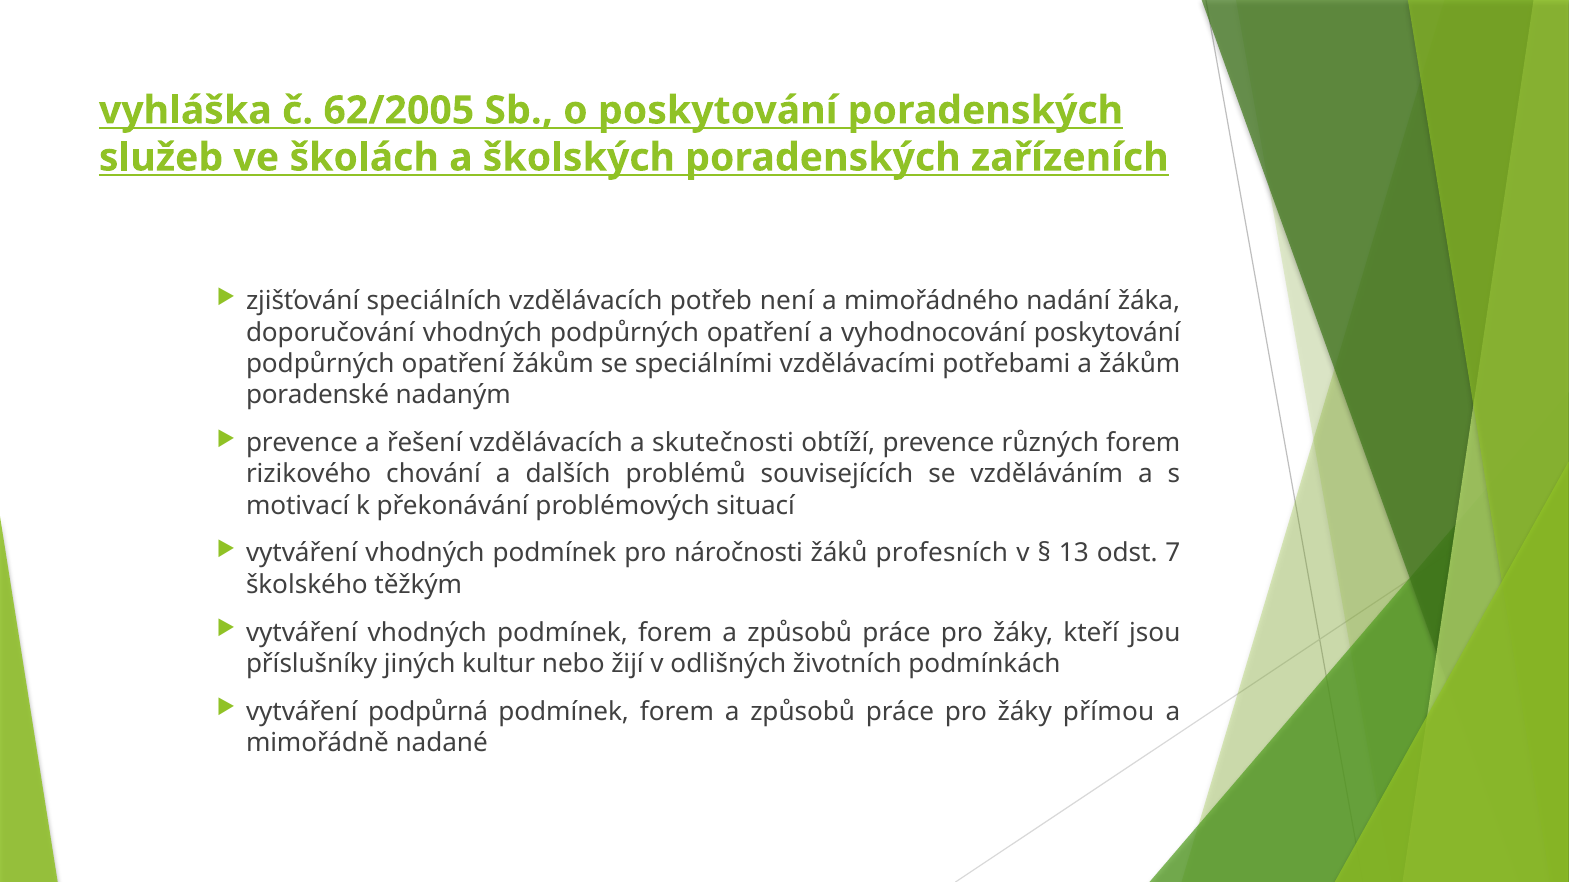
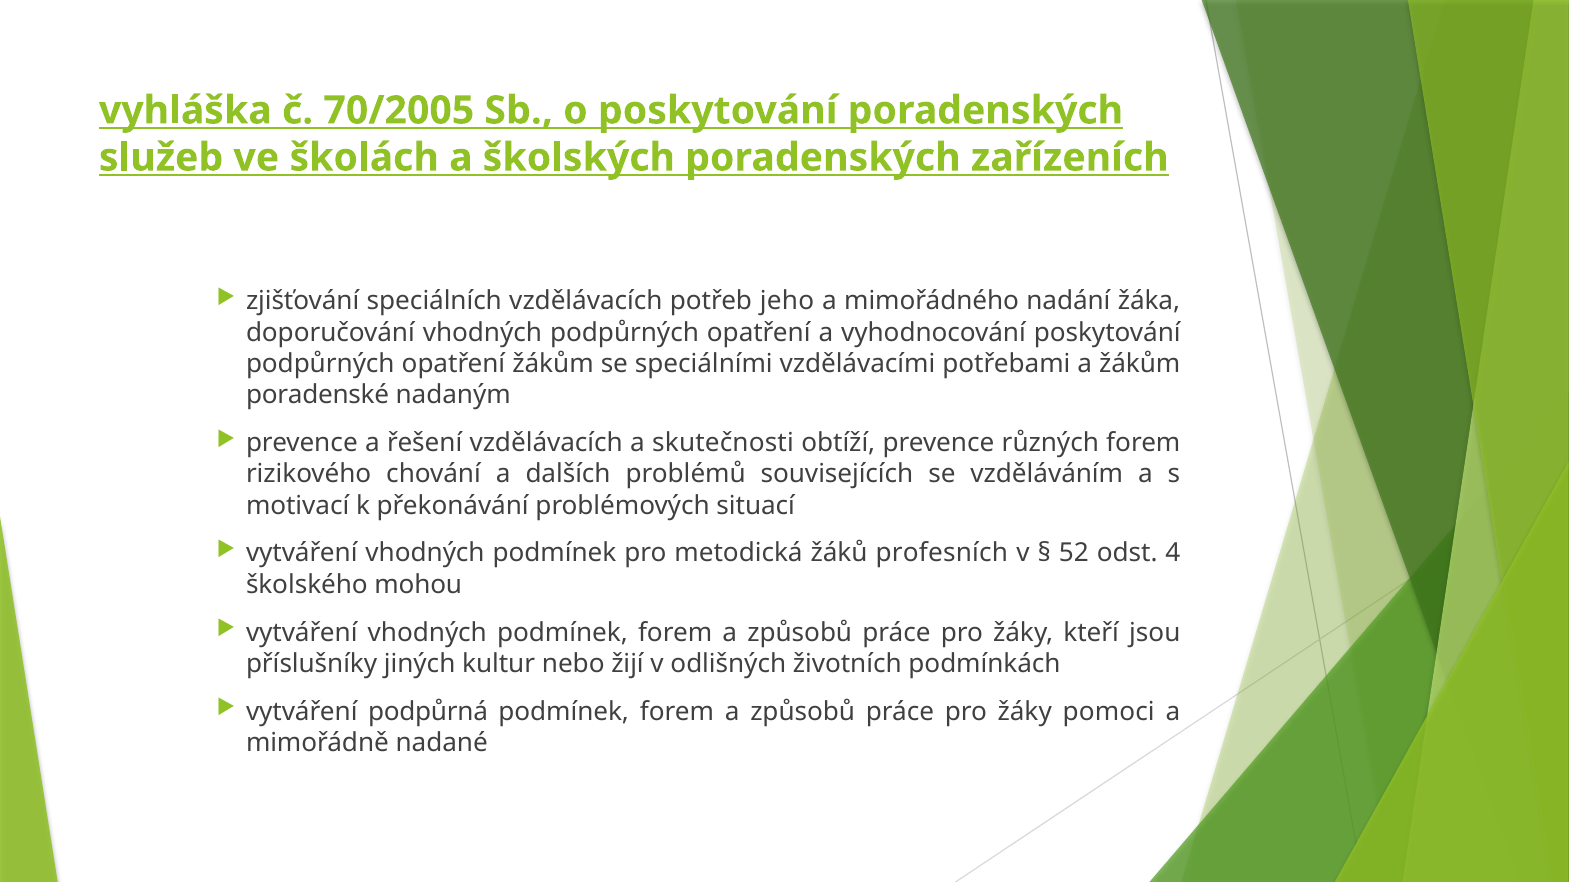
62/2005: 62/2005 -> 70/2005
není: není -> jeho
náročnosti: náročnosti -> metodická
13: 13 -> 52
7: 7 -> 4
těžkým: těžkým -> mohou
přímou: přímou -> pomoci
